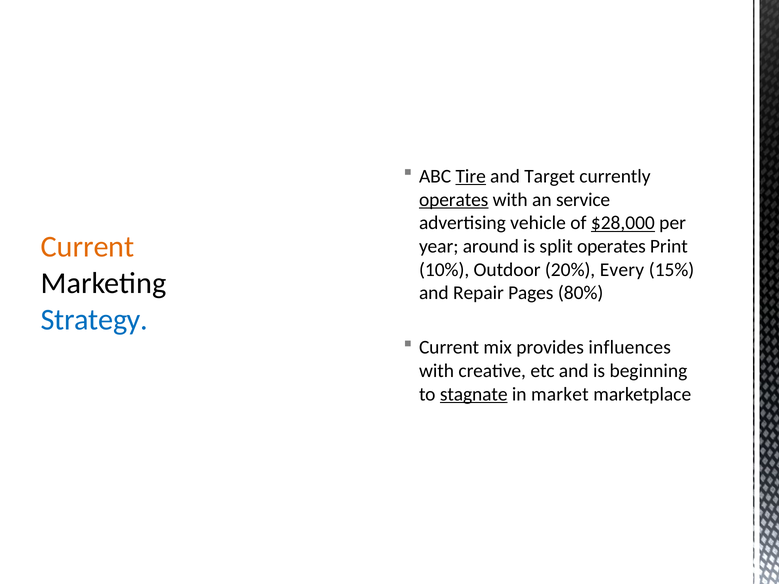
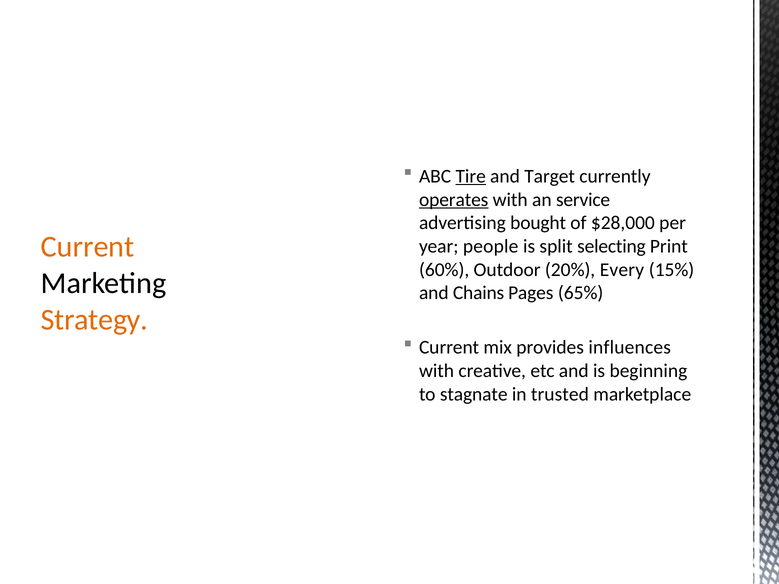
vehicle: vehicle -> bought
$28,000 underline: present -> none
around: around -> people
split operates: operates -> selecting
10%: 10% -> 60%
Repair: Repair -> Chains
80%: 80% -> 65%
Strategy colour: blue -> orange
stagnate underline: present -> none
market: market -> trusted
